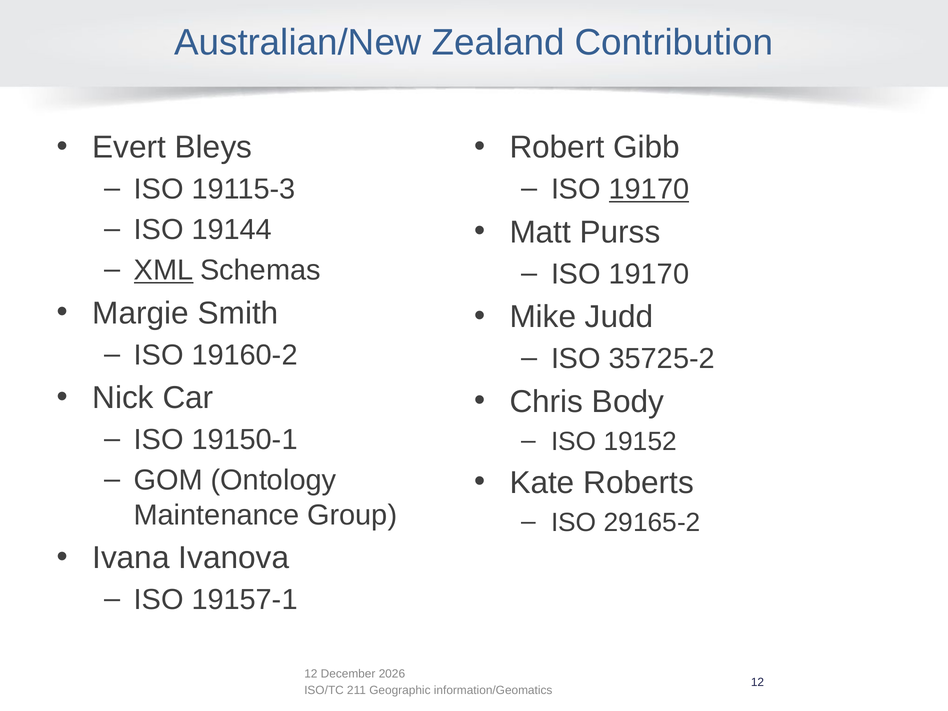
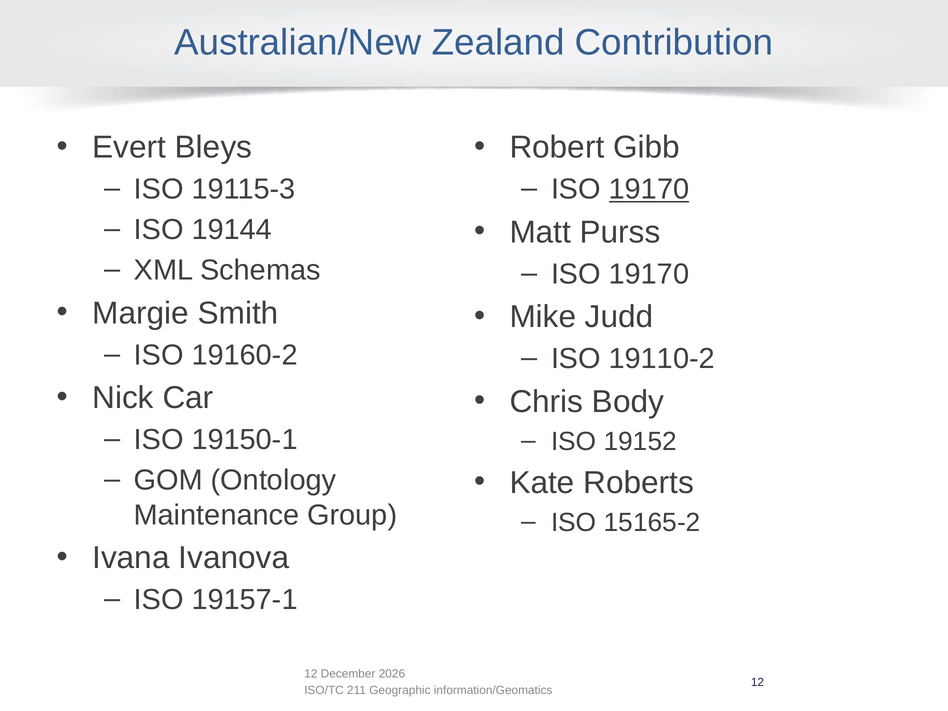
XML underline: present -> none
35725-2: 35725-2 -> 19110-2
29165-2: 29165-2 -> 15165-2
